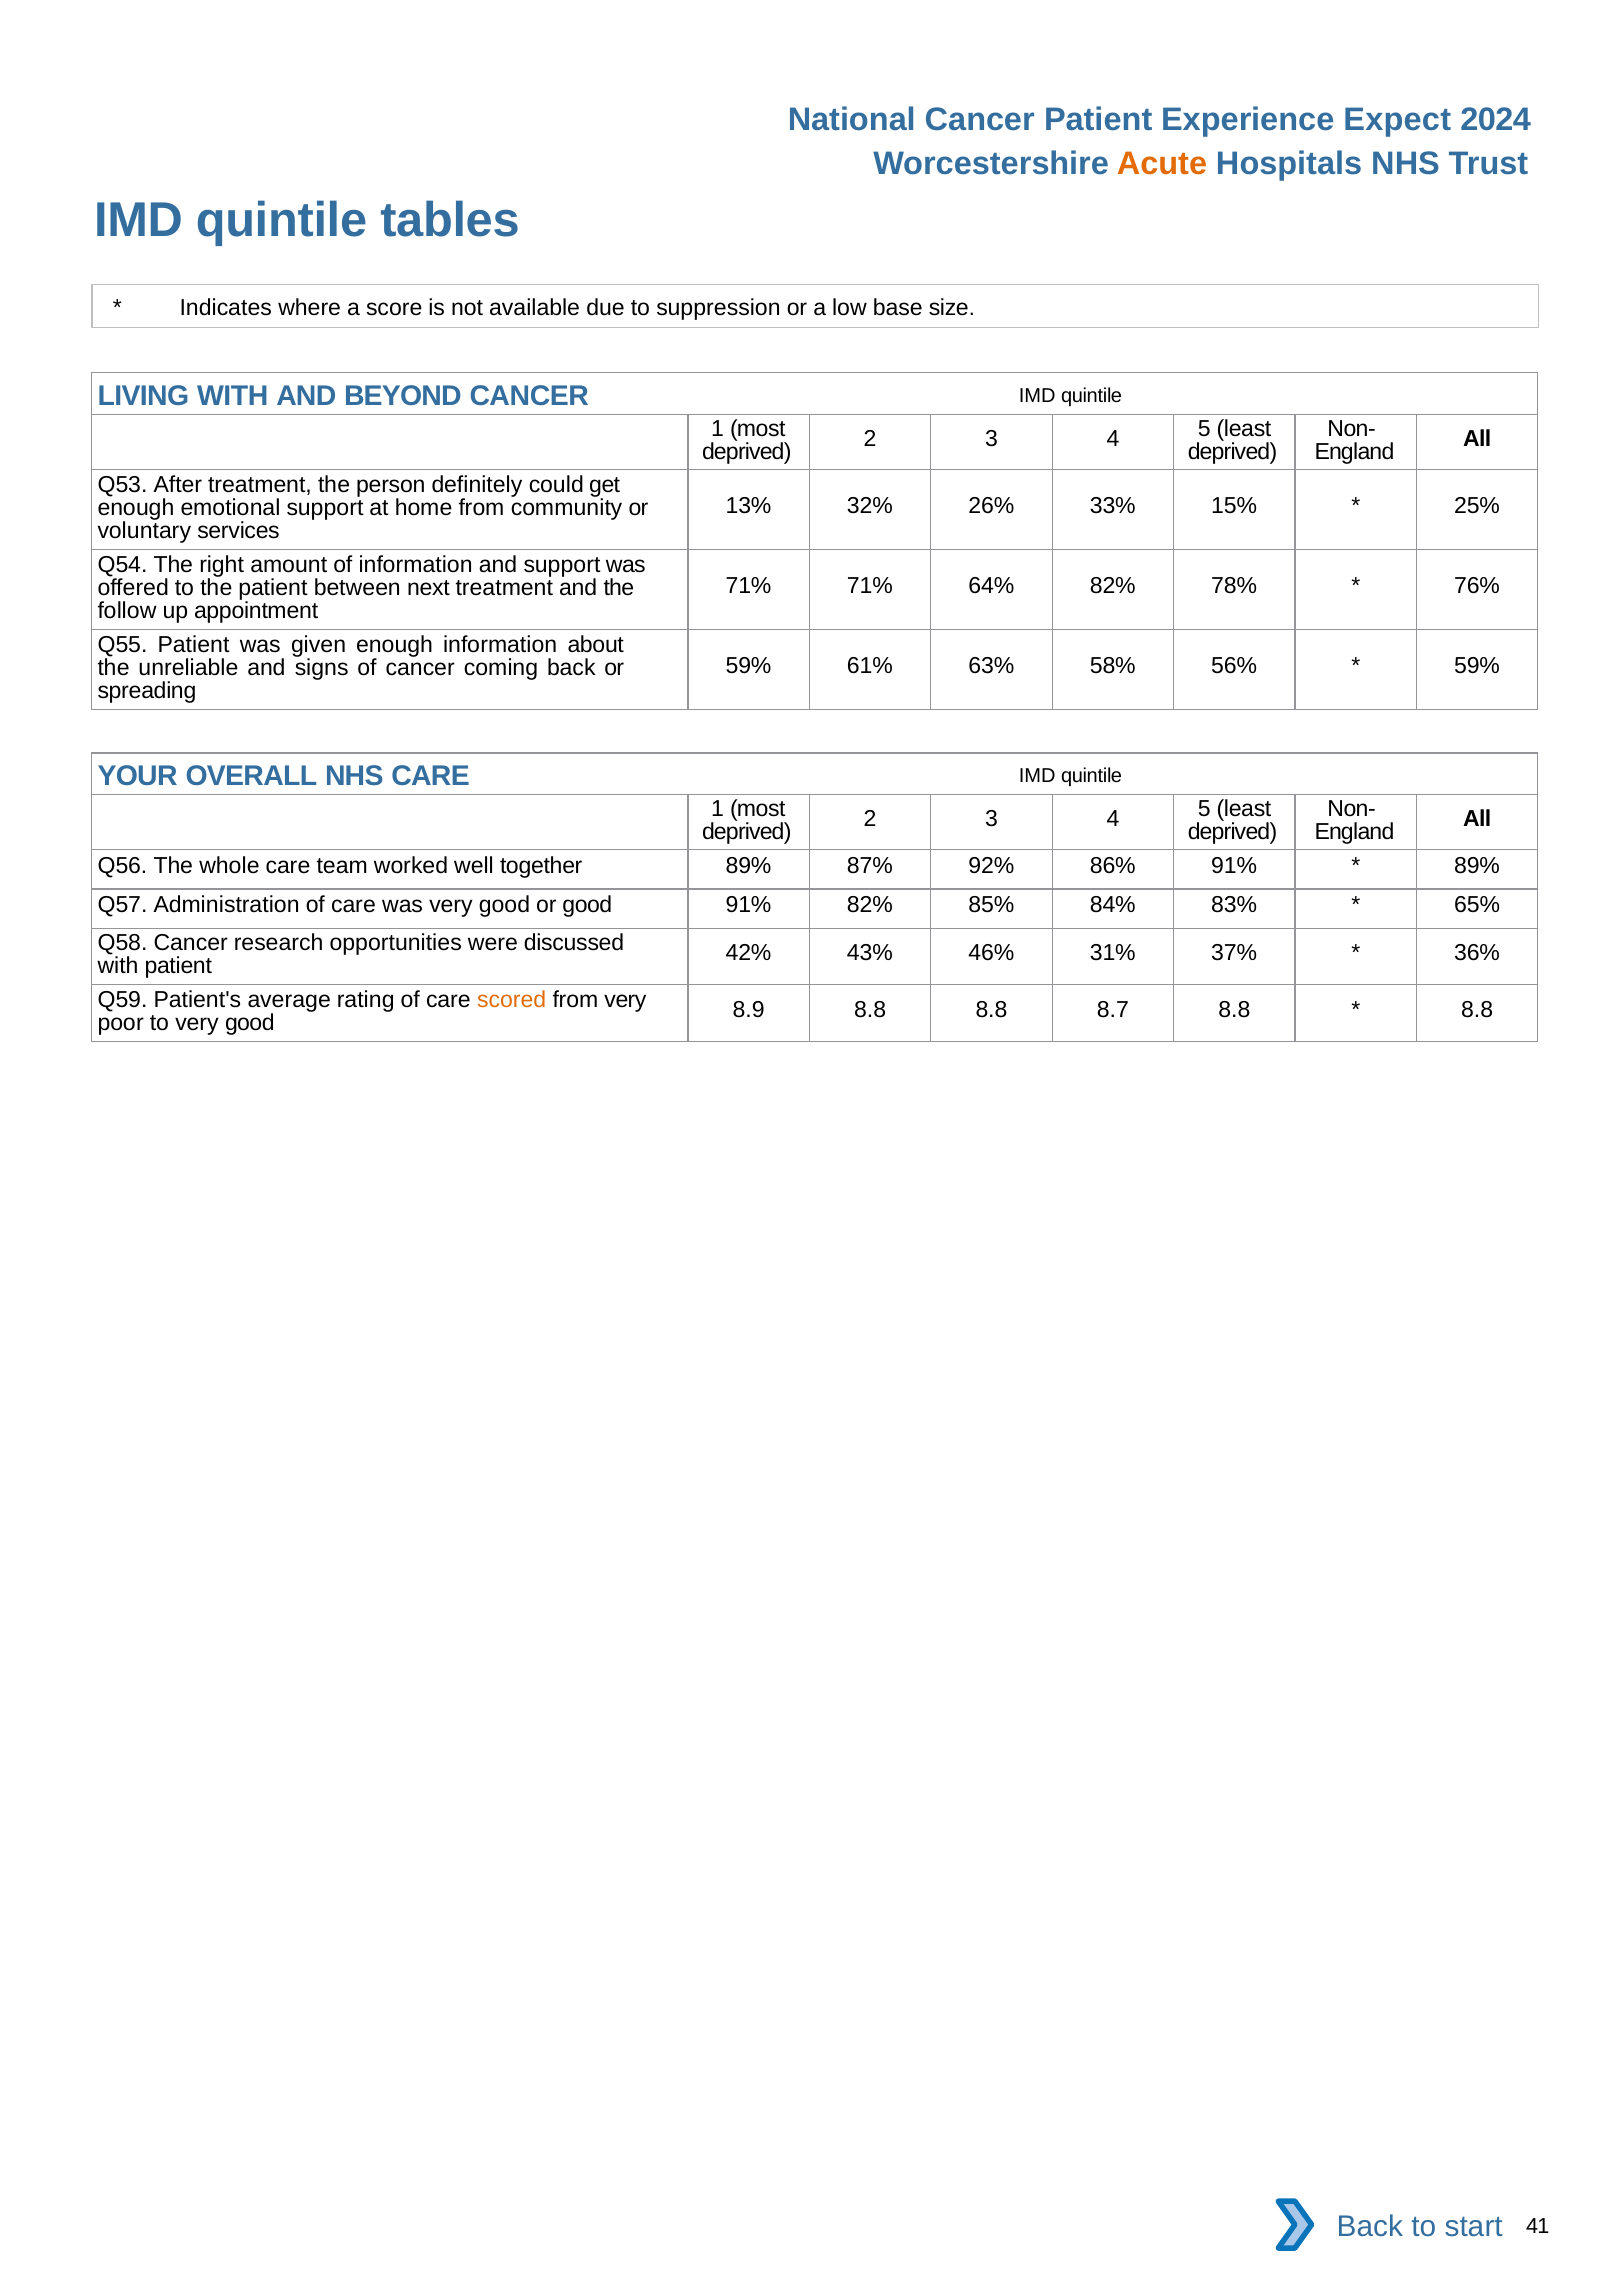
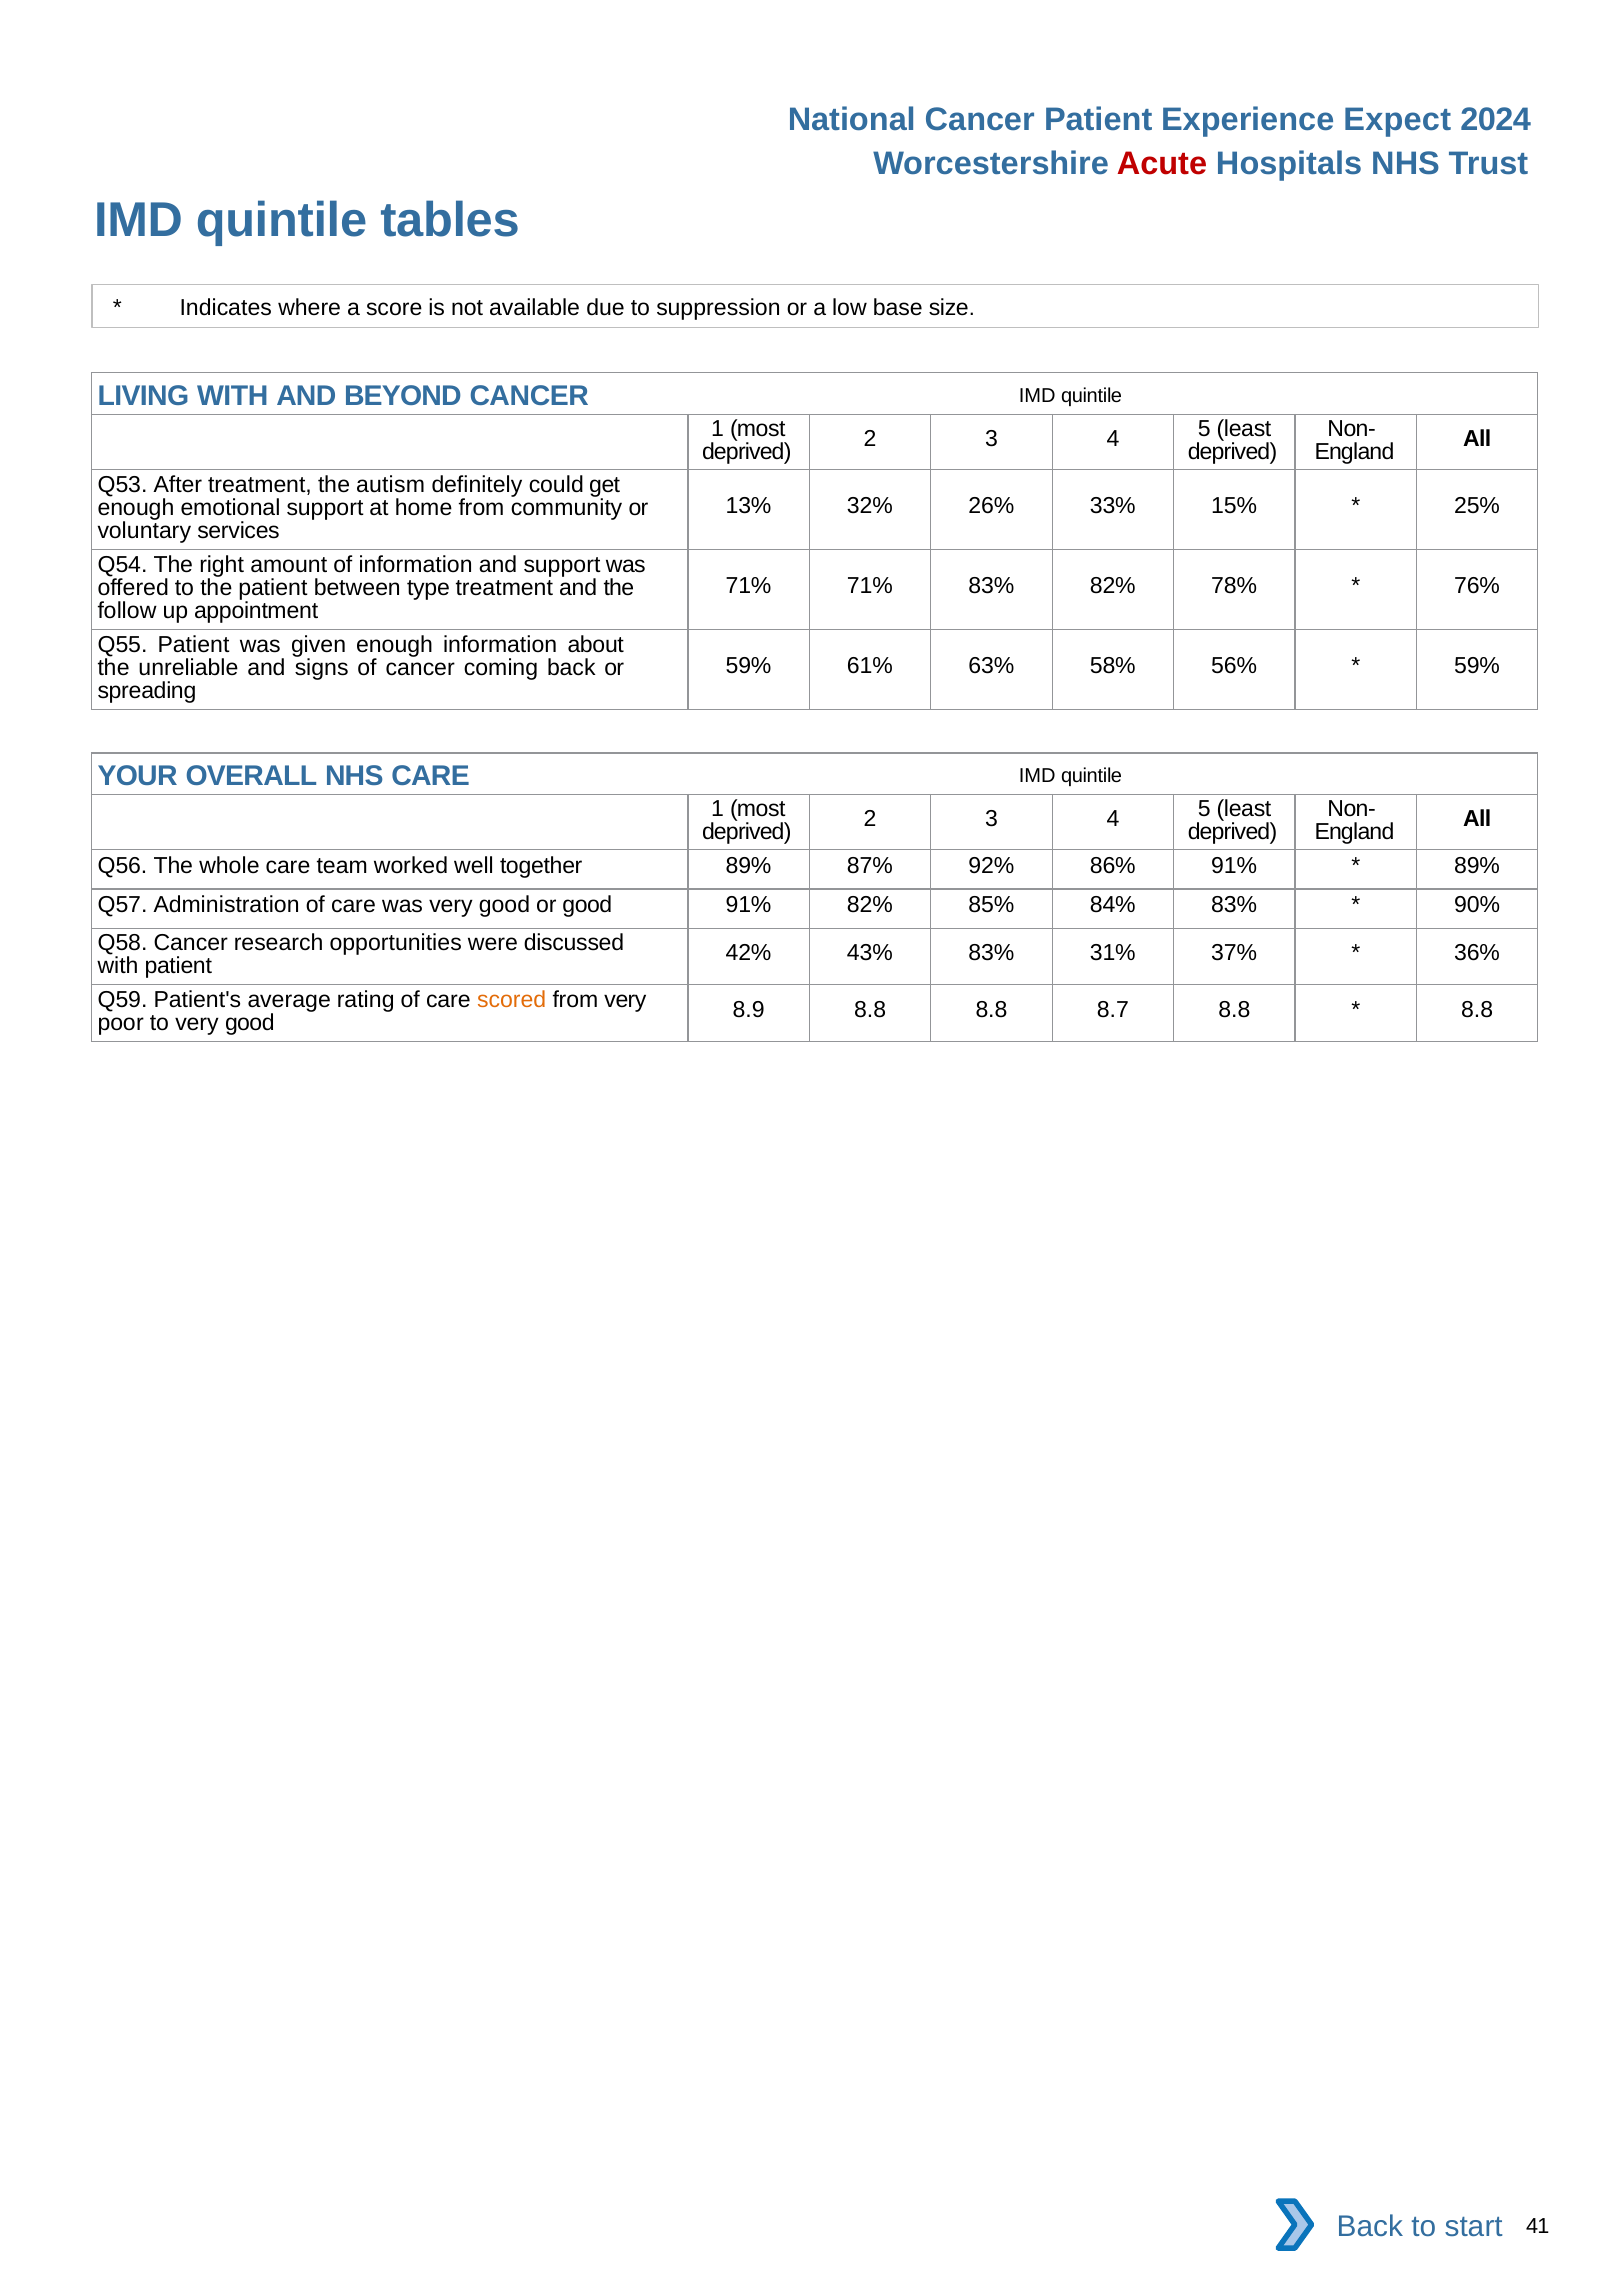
Acute colour: orange -> red
person: person -> autism
71% 64%: 64% -> 83%
next: next -> type
65%: 65% -> 90%
43% 46%: 46% -> 83%
